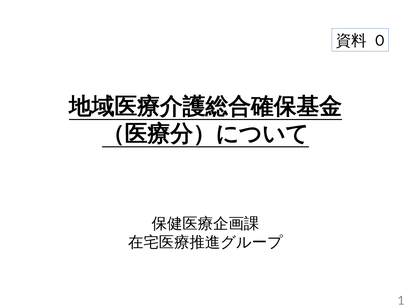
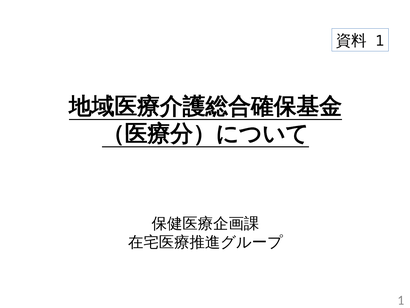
0 at (380, 41): 0 -> 1
